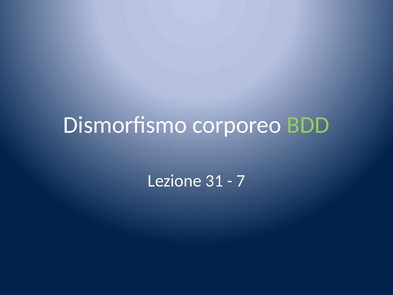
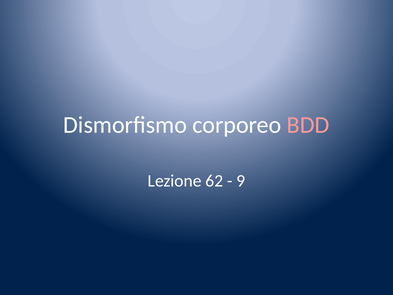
BDD colour: light green -> pink
31: 31 -> 62
7: 7 -> 9
